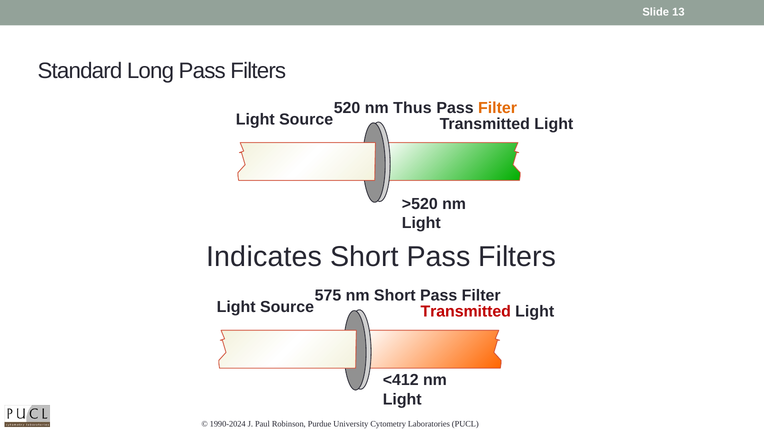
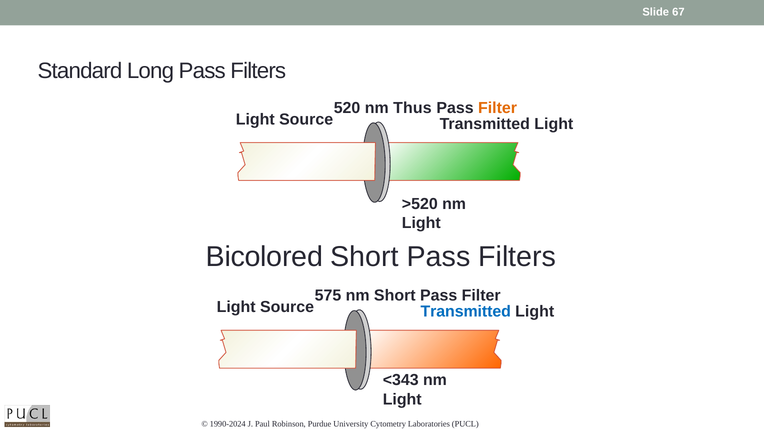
13: 13 -> 67
Indicates: Indicates -> Bicolored
Transmitted at (466, 311) colour: red -> blue
<412: <412 -> <343
